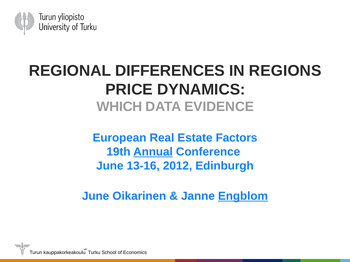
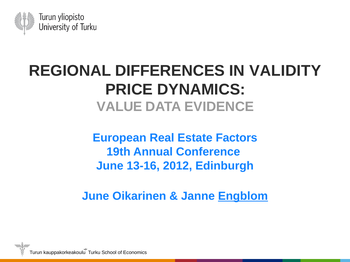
REGIONS: REGIONS -> VALIDITY
WHICH: WHICH -> VALUE
Annual underline: present -> none
